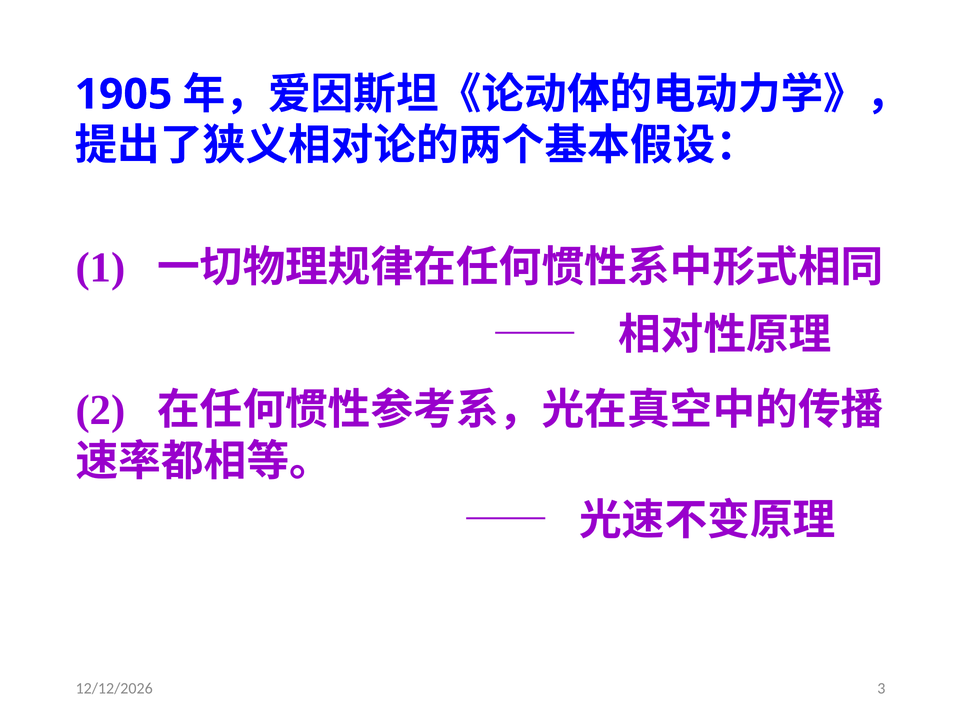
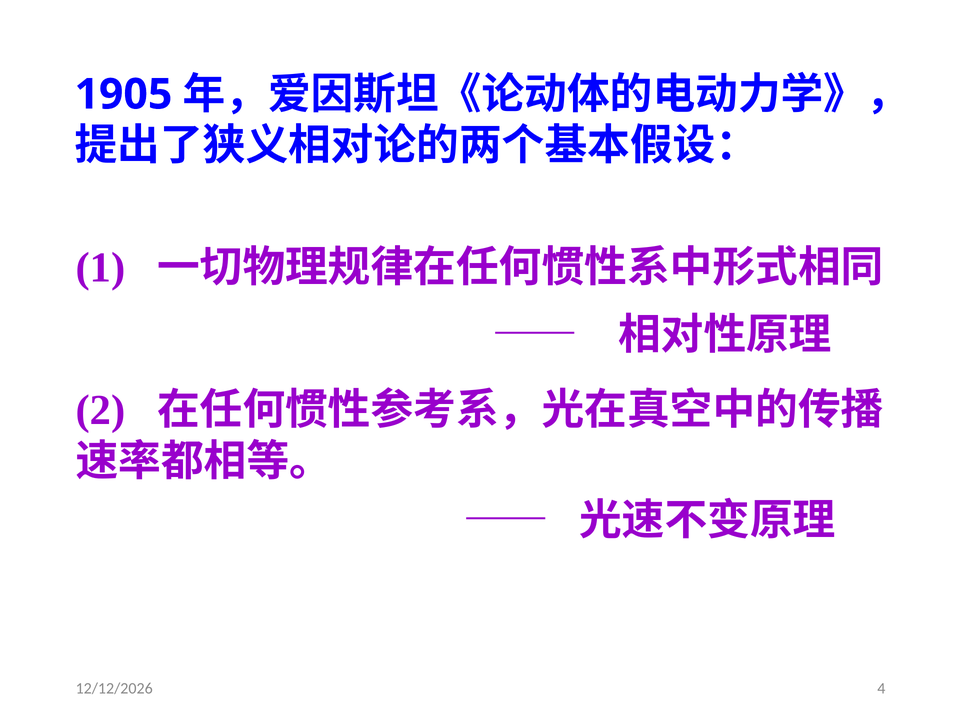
3: 3 -> 4
